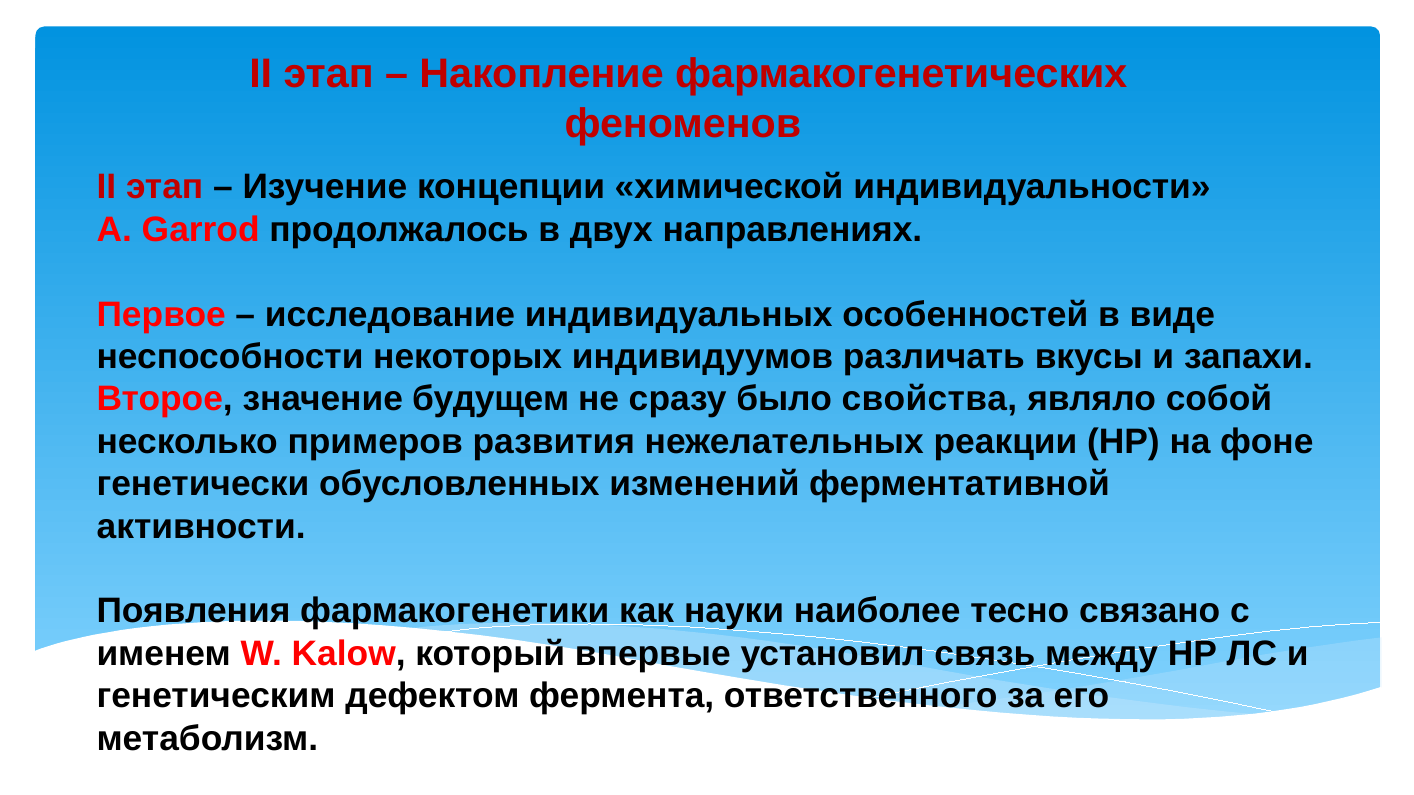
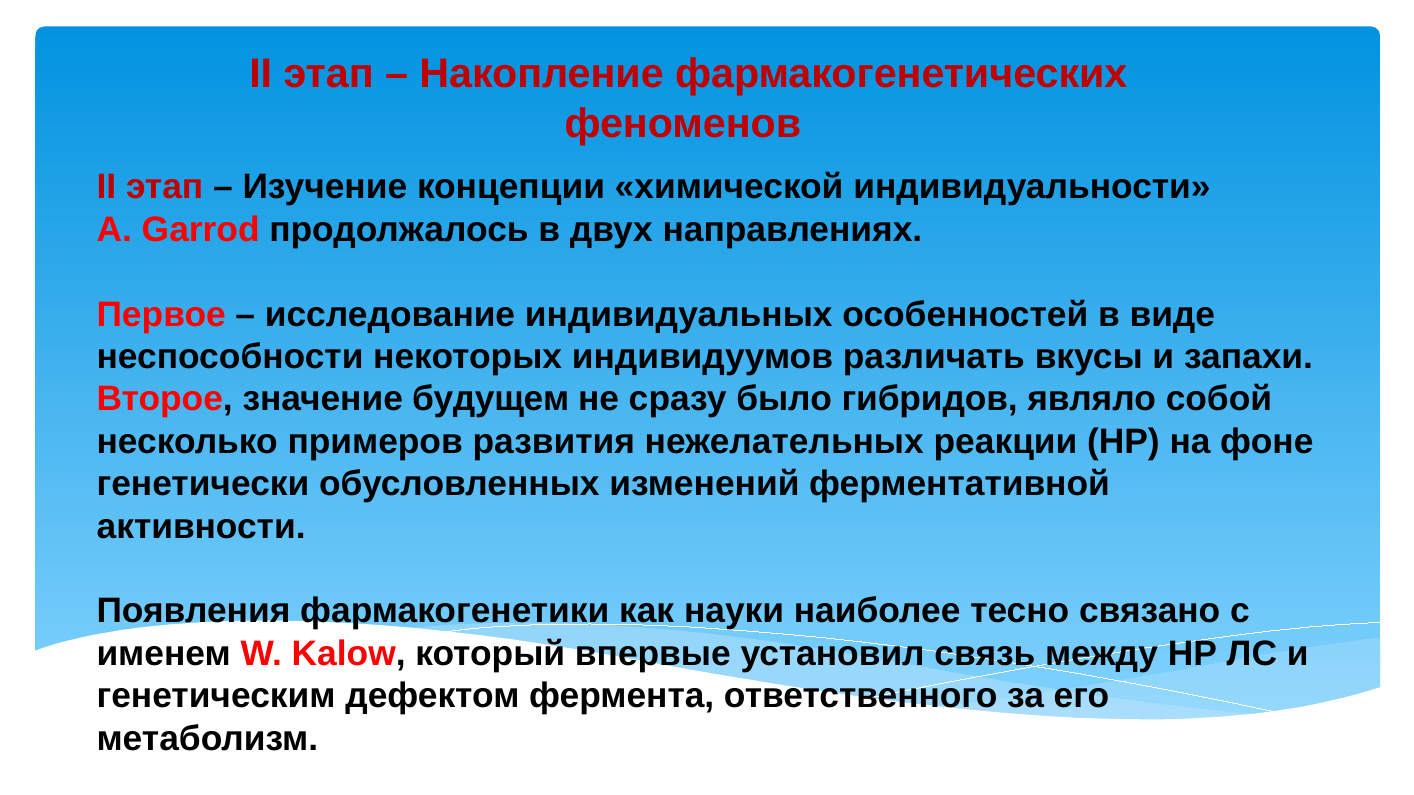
свойства: свойства -> гибридов
